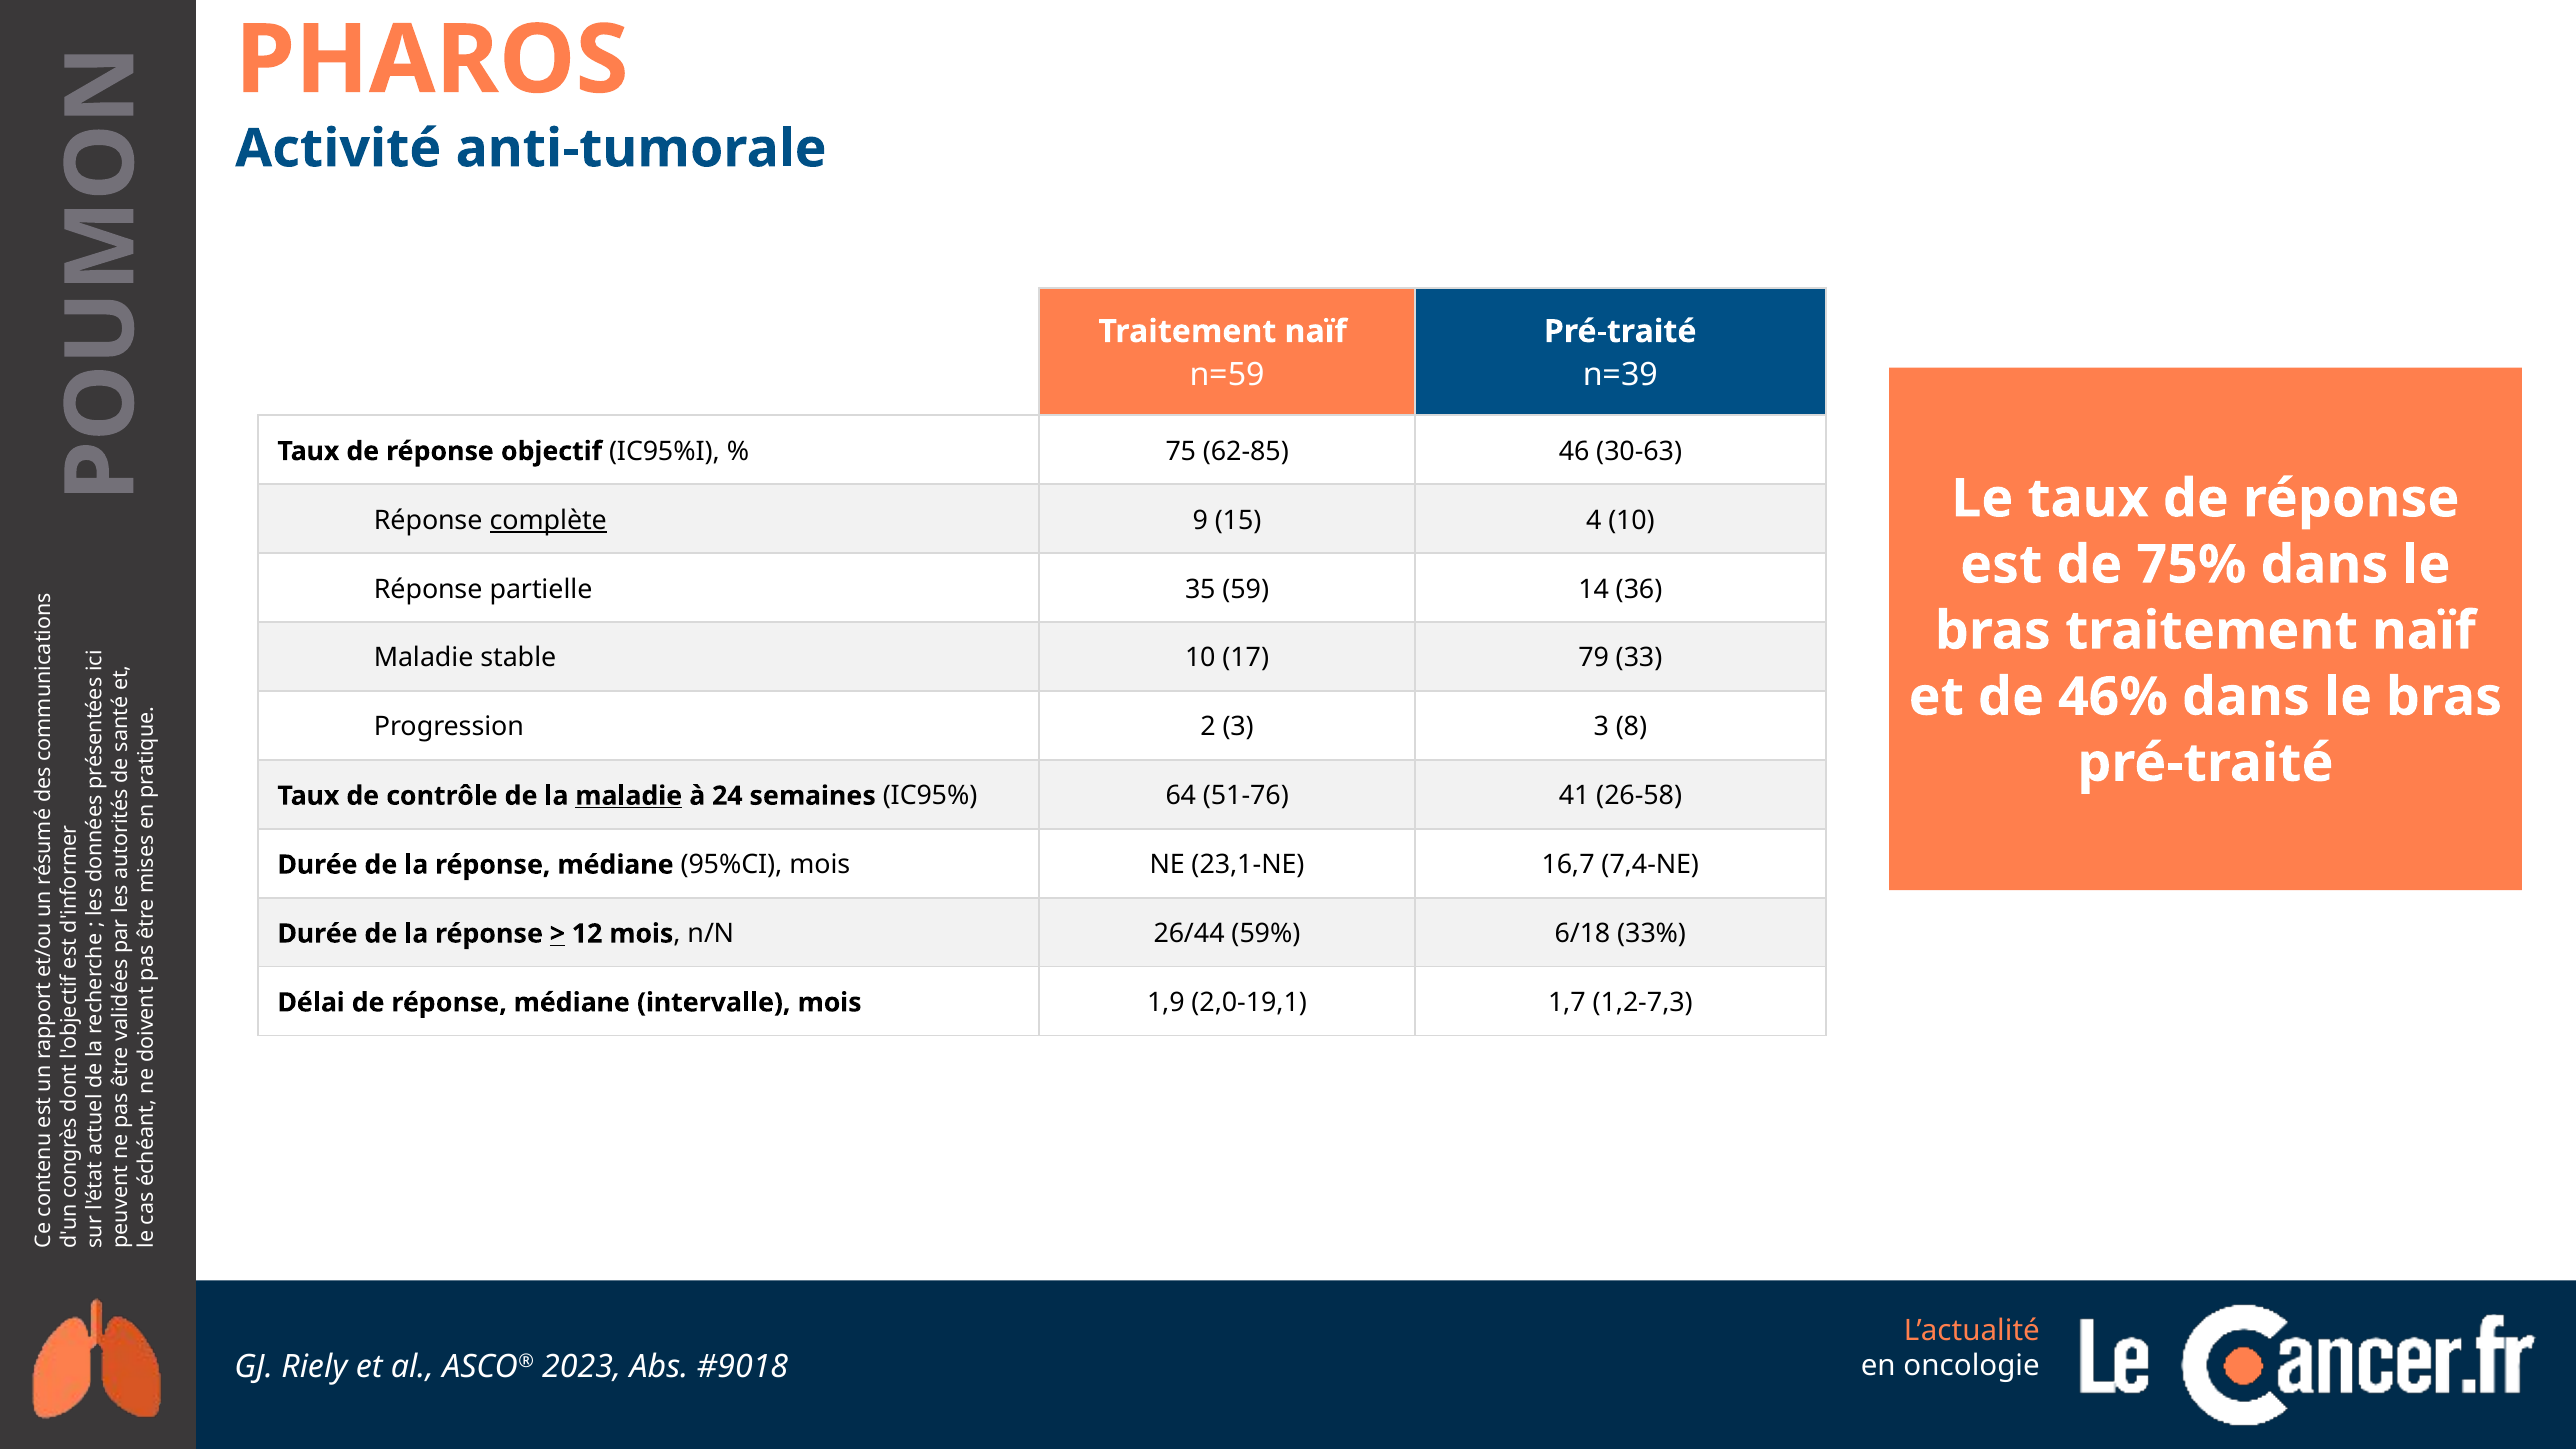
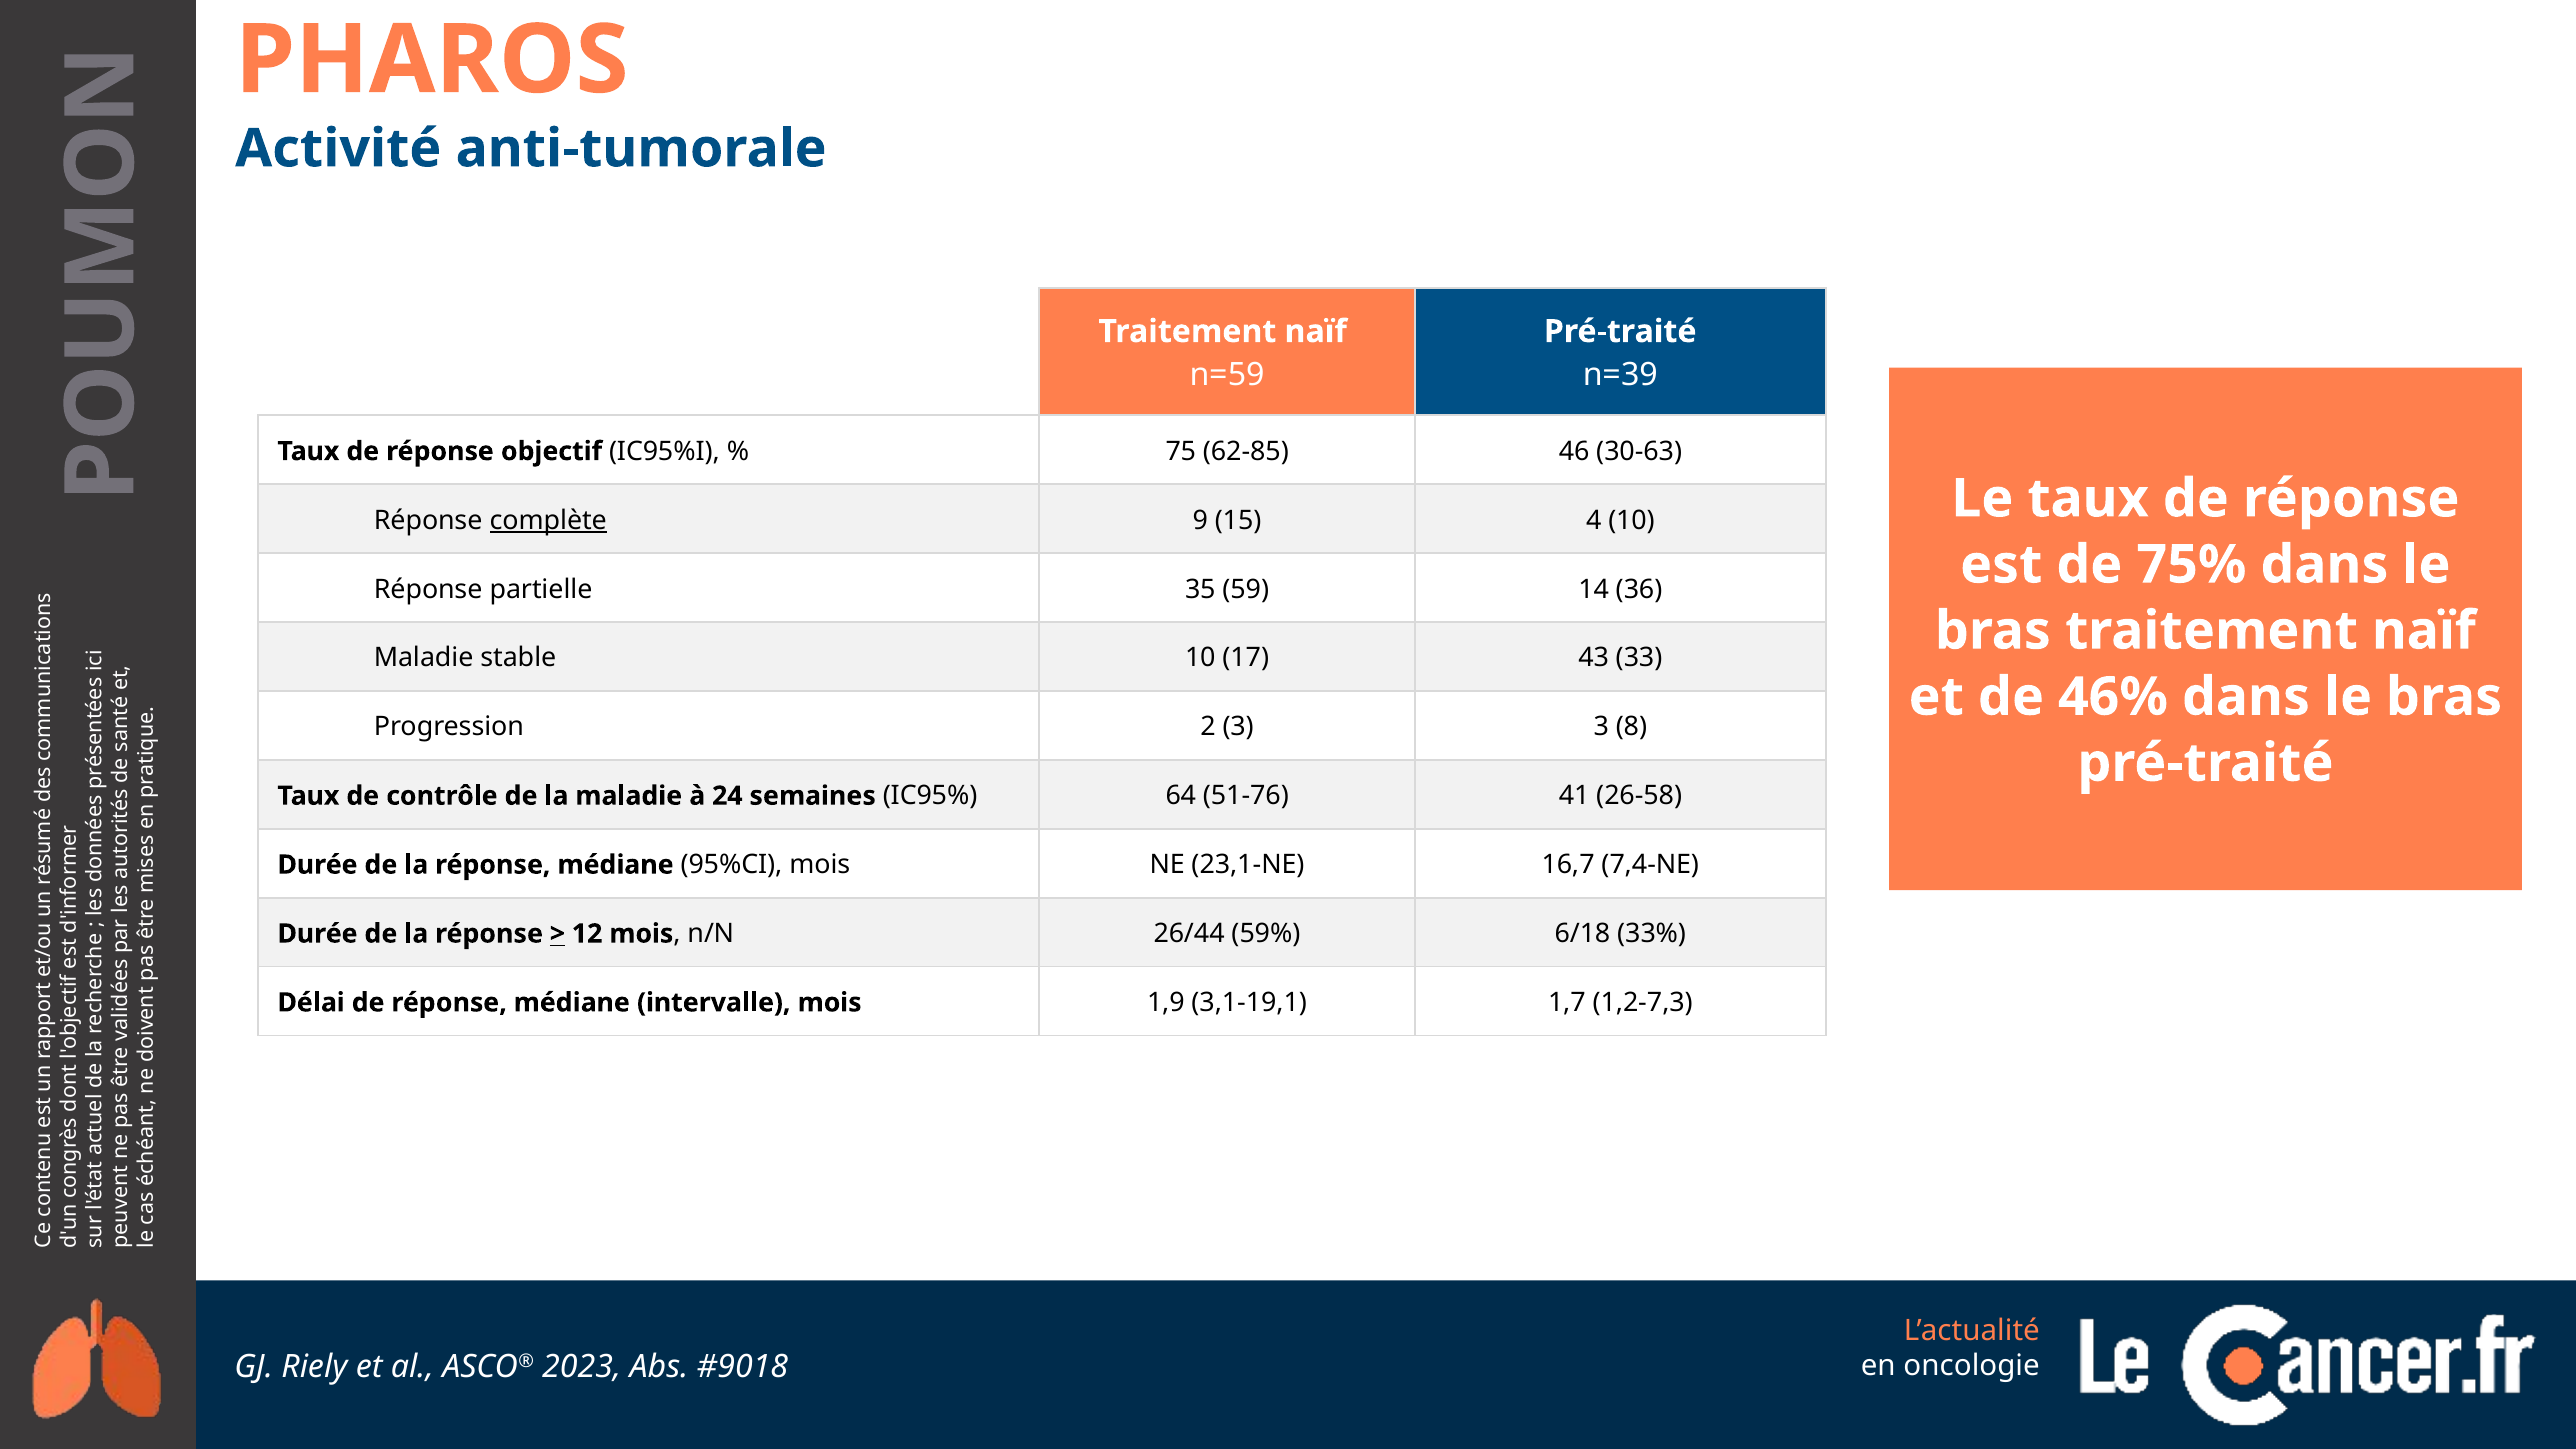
79: 79 -> 43
maladie at (629, 796) underline: present -> none
2,0-19,1: 2,0-19,1 -> 3,1-19,1
